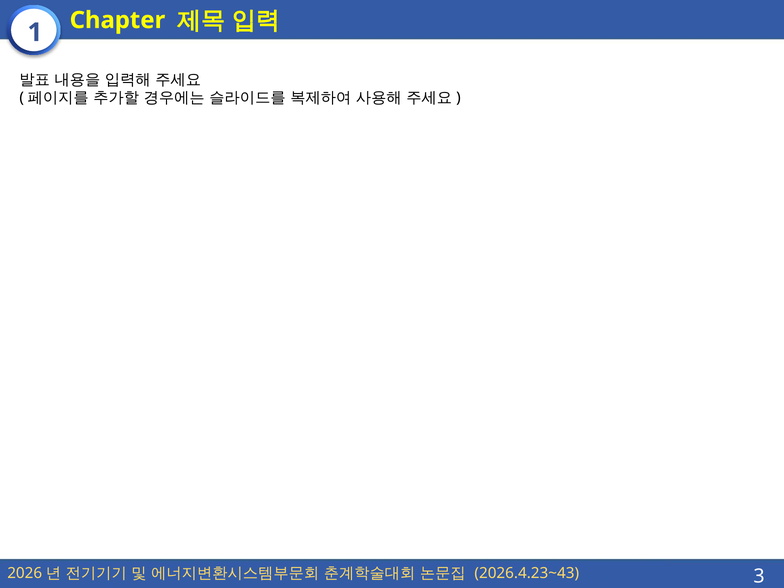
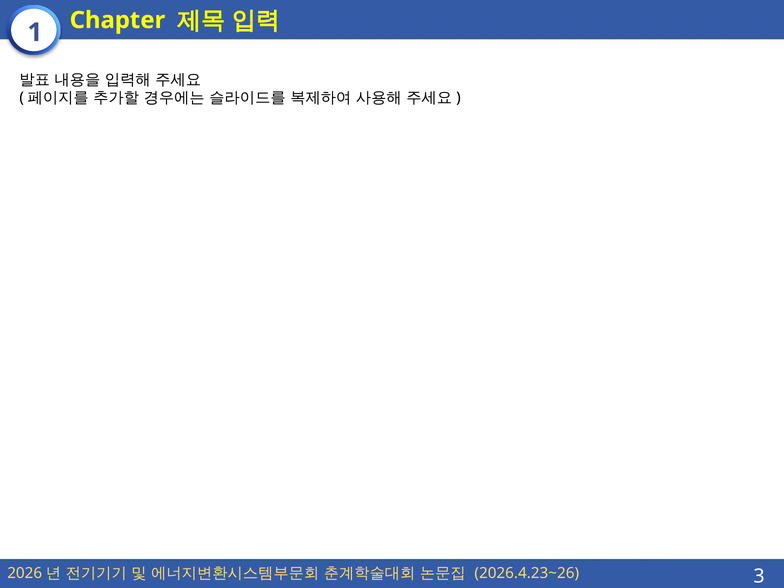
2026.4.23~43: 2026.4.23~43 -> 2026.4.23~26
